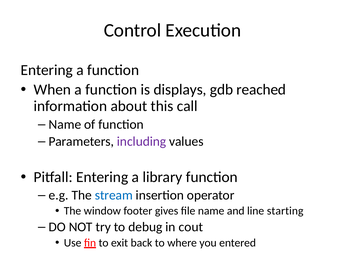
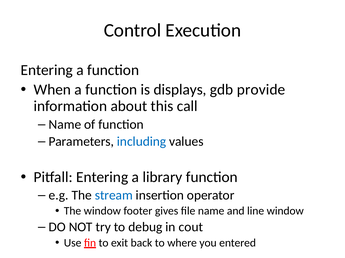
reached: reached -> provide
including colour: purple -> blue
line starting: starting -> window
